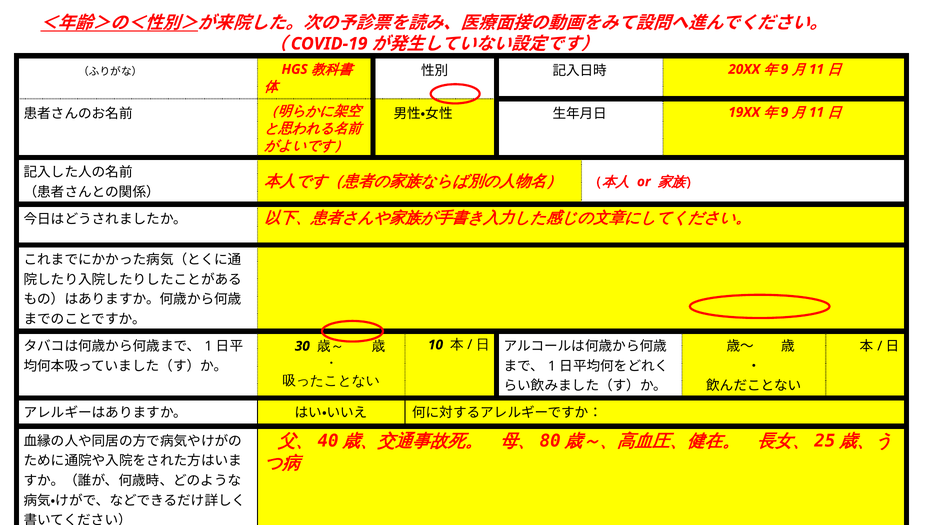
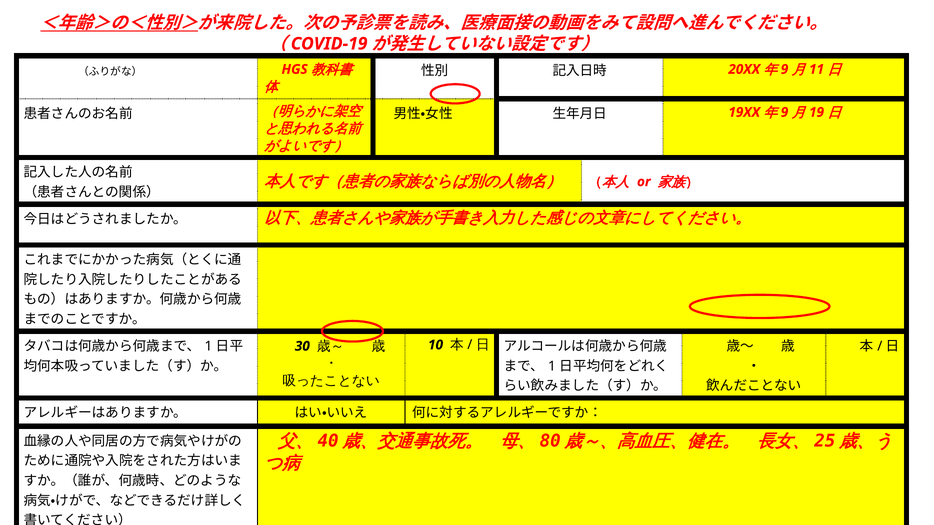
11 at (817, 112): 11 -> 19
